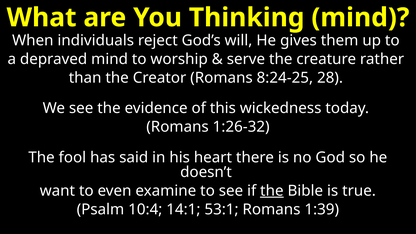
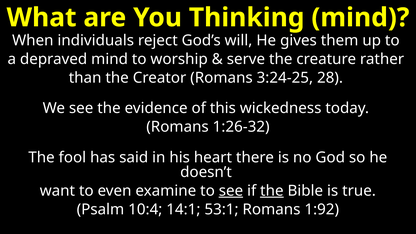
8:24-25: 8:24-25 -> 3:24-25
see at (231, 191) underline: none -> present
1:39: 1:39 -> 1:92
